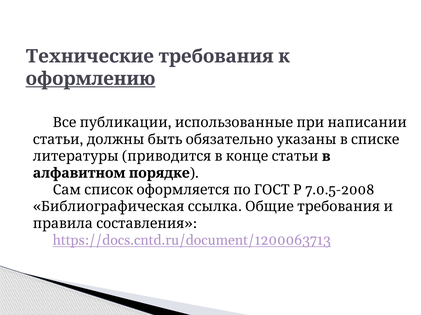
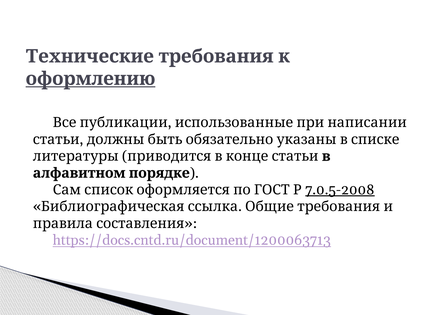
7.0.5-2008 underline: none -> present
